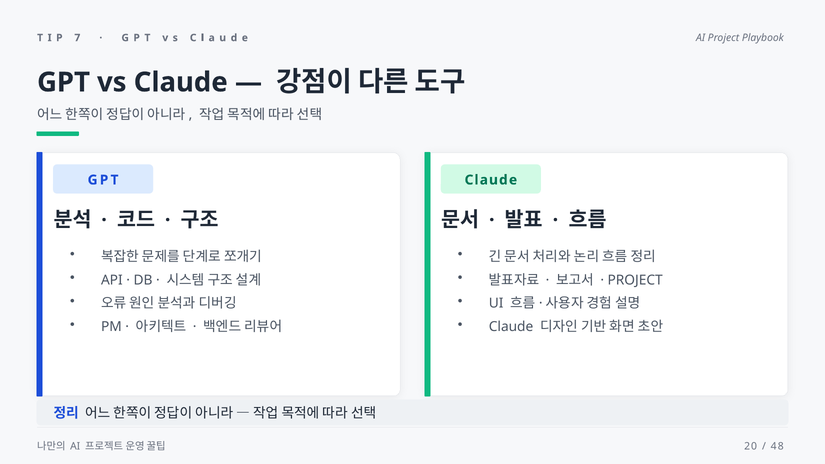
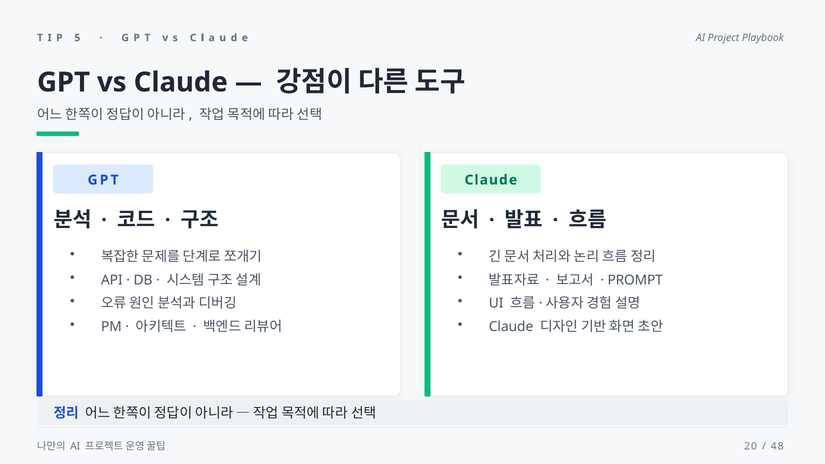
7: 7 -> 5
PROJECT at (635, 280): PROJECT -> PROMPT
